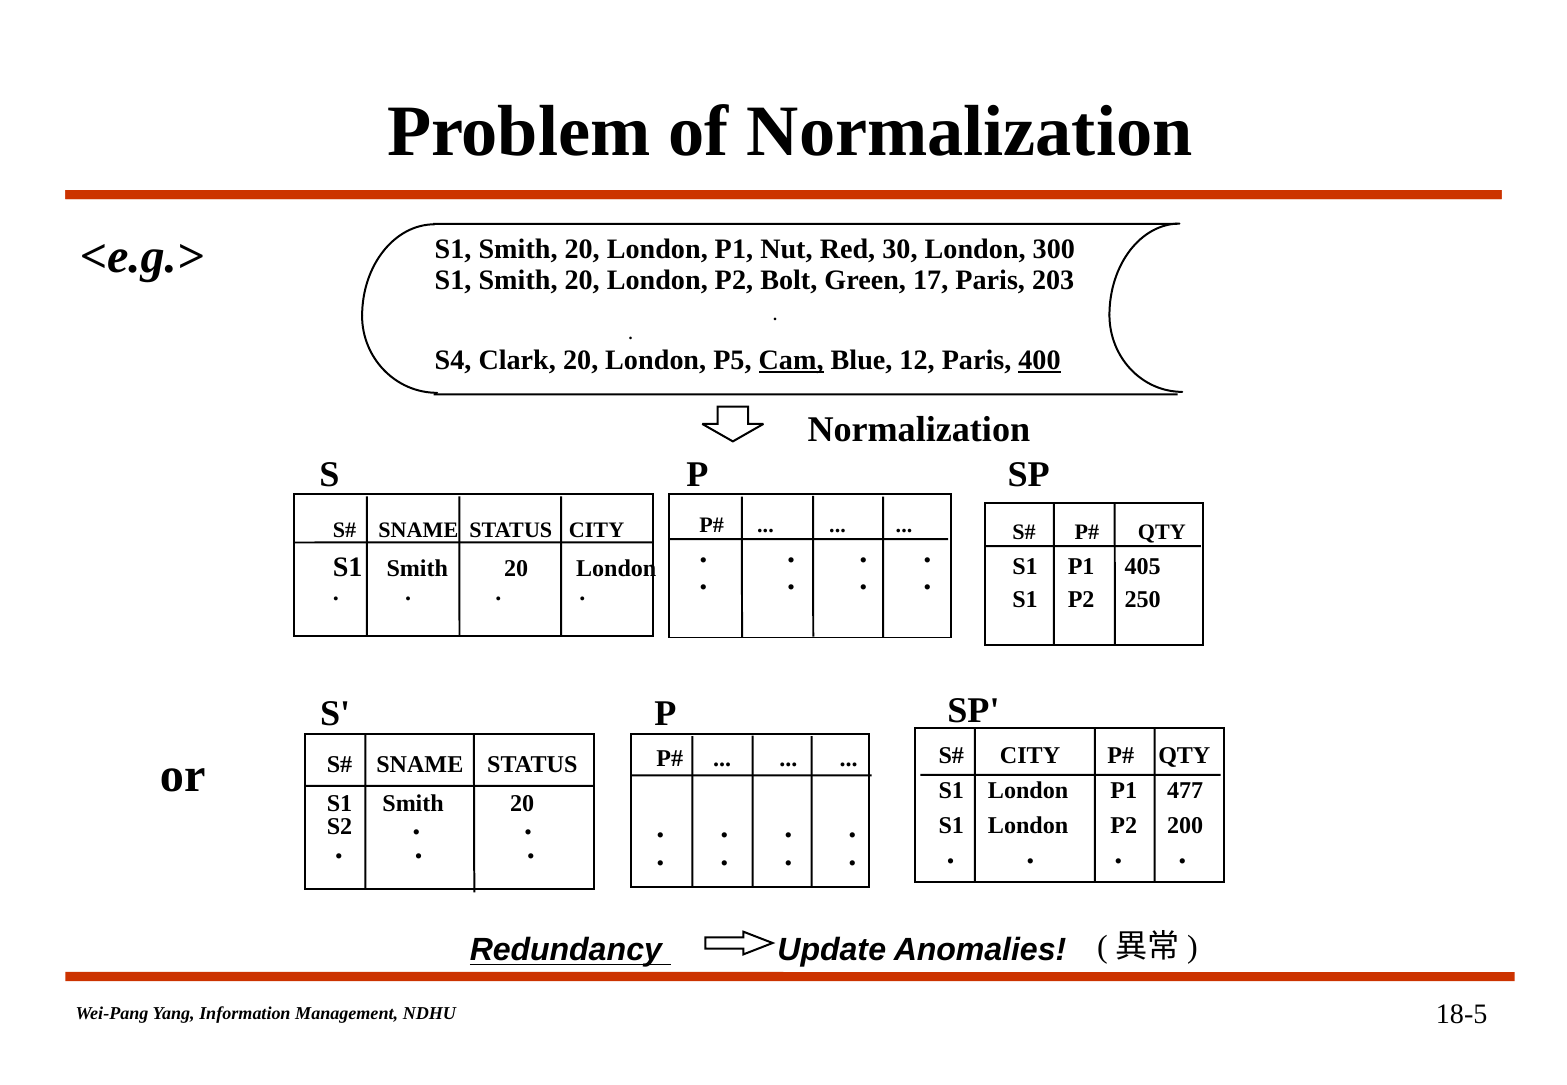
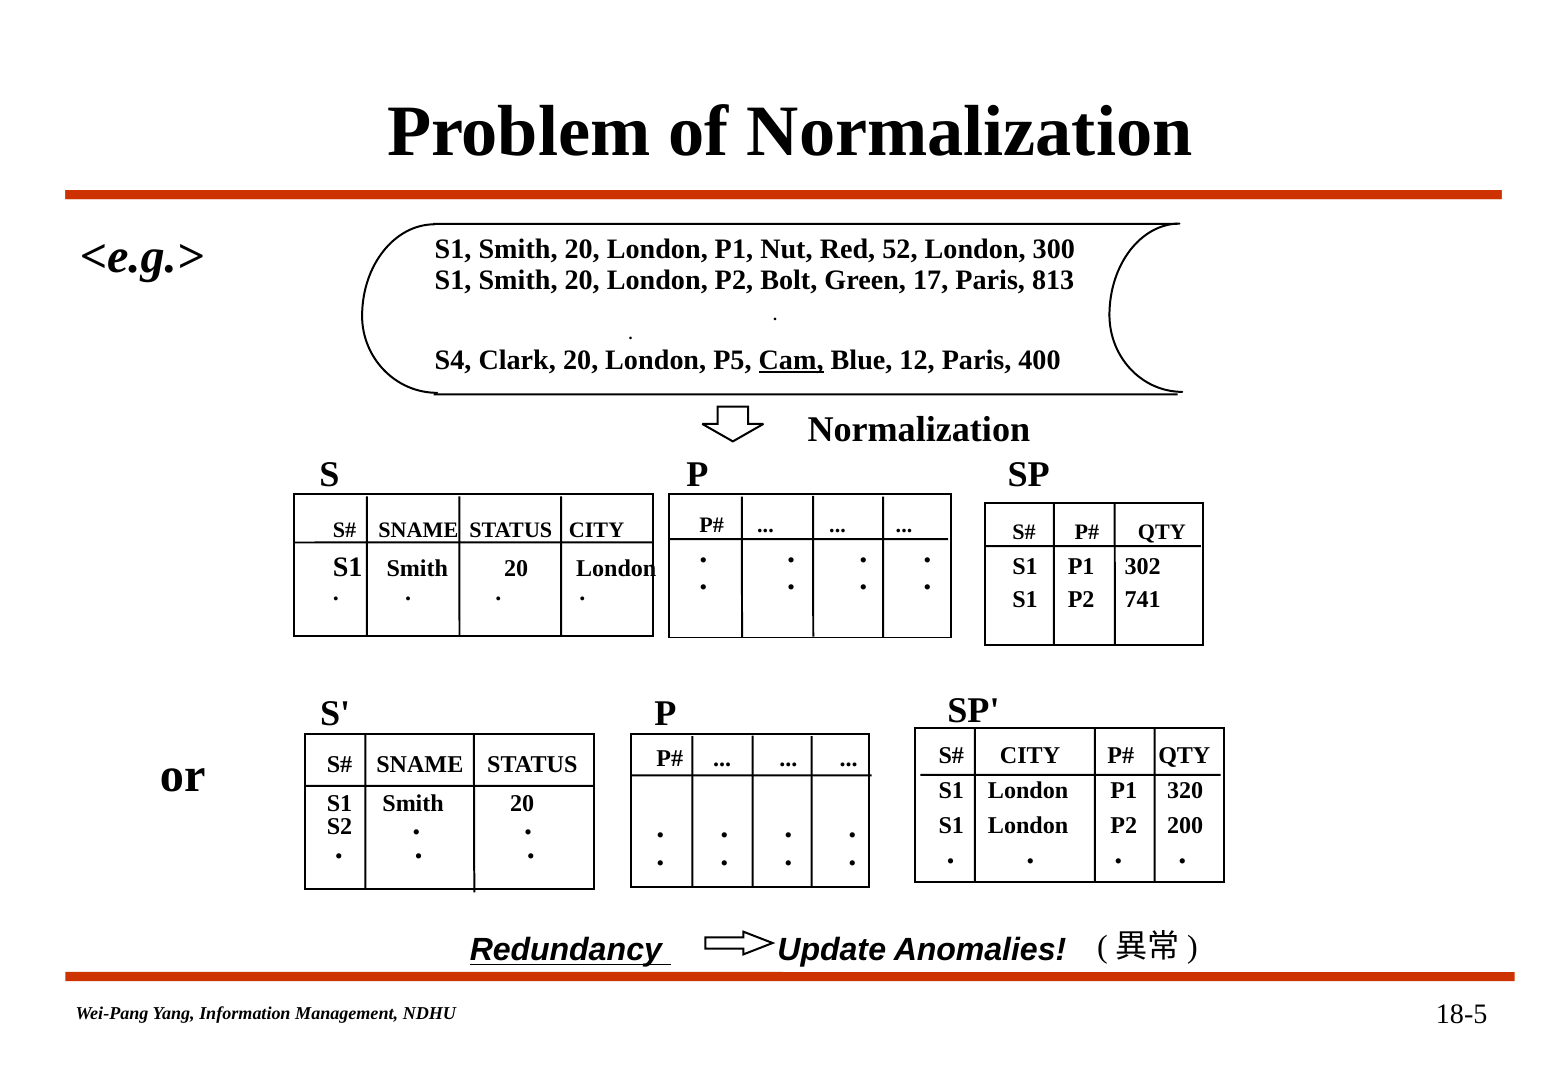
30: 30 -> 52
203: 203 -> 813
400 underline: present -> none
405: 405 -> 302
250: 250 -> 741
477: 477 -> 320
